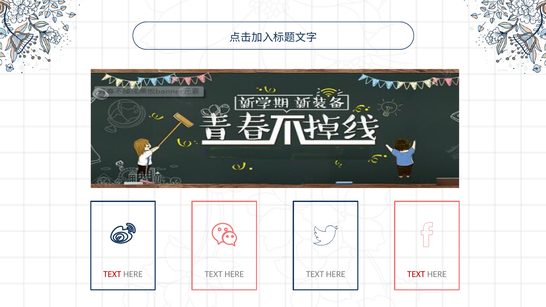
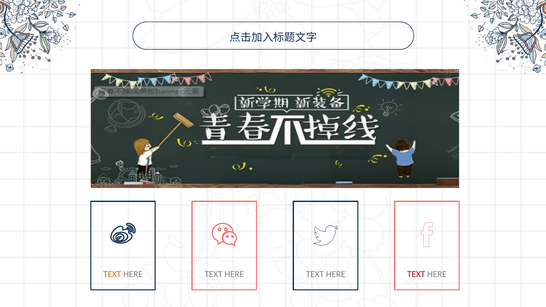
TEXT at (112, 274) colour: red -> orange
